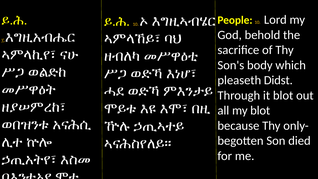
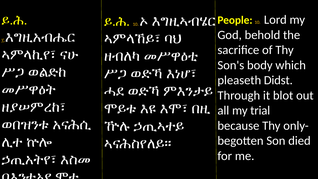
my blot: blot -> trial
